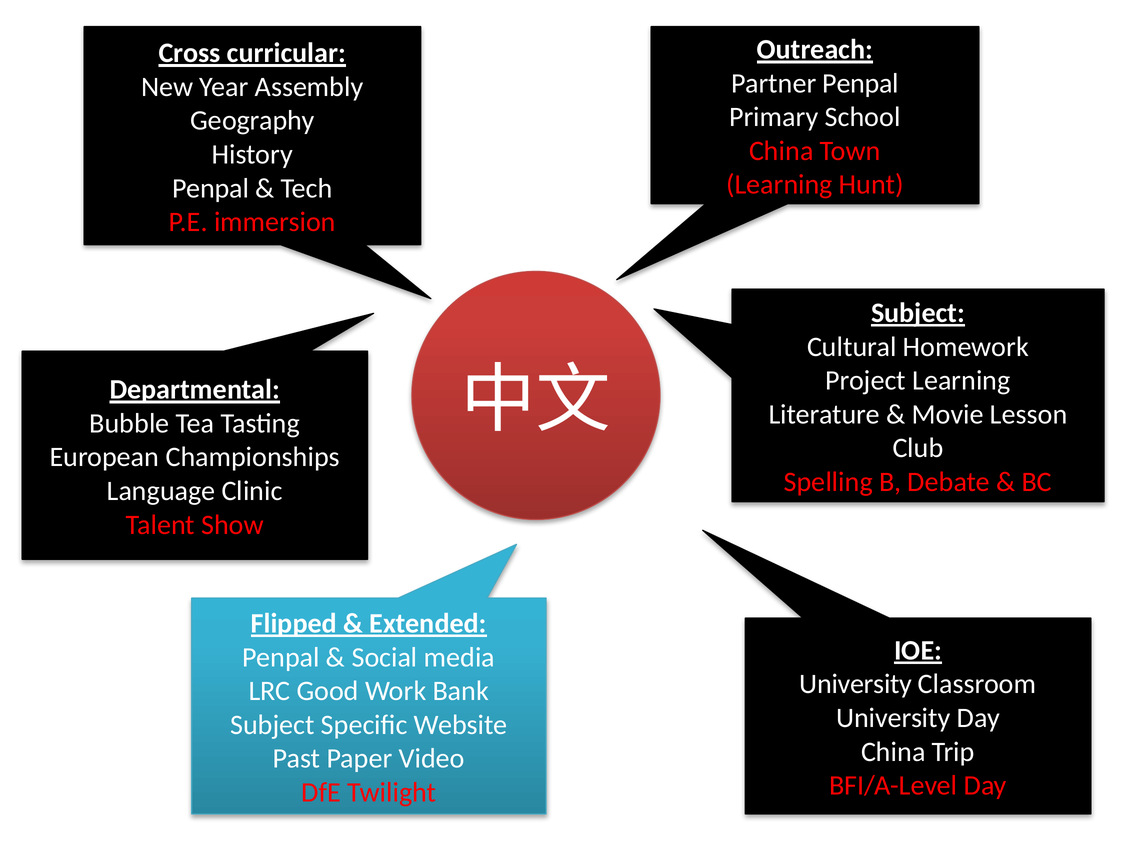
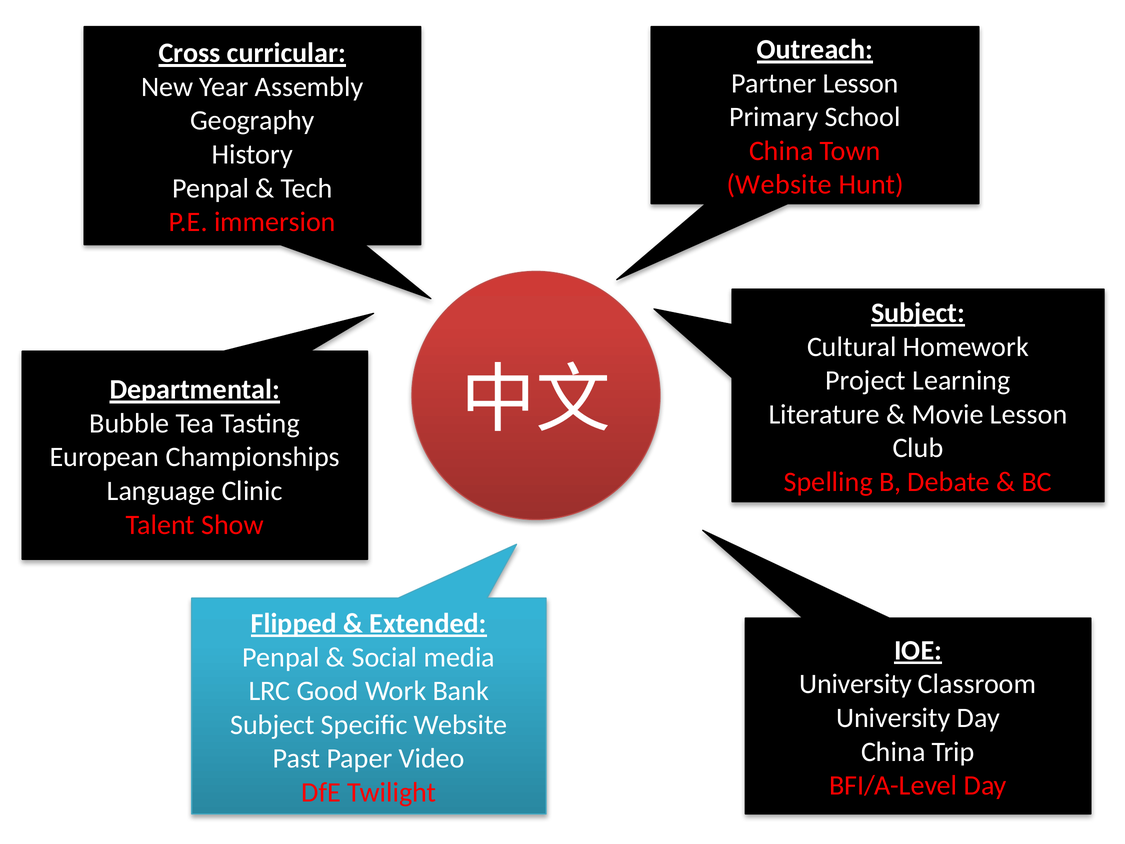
Partner Penpal: Penpal -> Lesson
Learning at (779, 185): Learning -> Website
